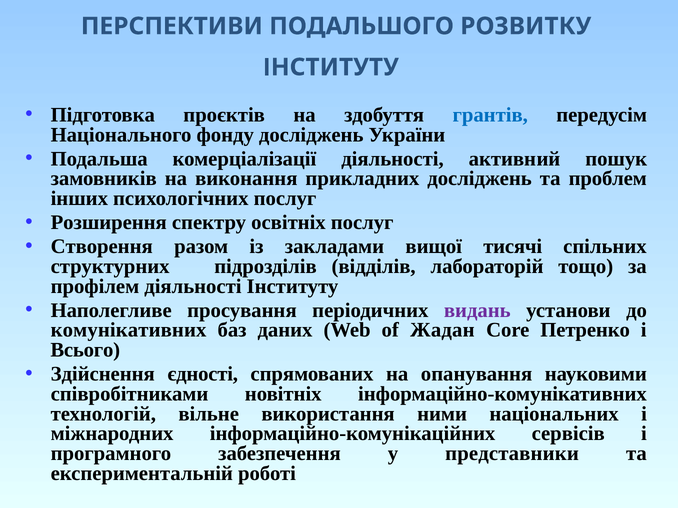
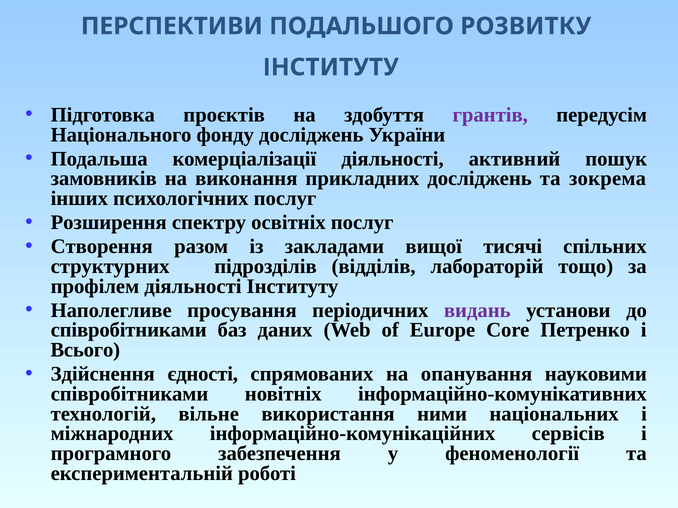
грантів colour: blue -> purple
проблем: проблем -> зокрема
комунікативних at (129, 330): комунікативних -> співробітниками
Жадан: Жадан -> Europe
представники: представники -> феноменології
